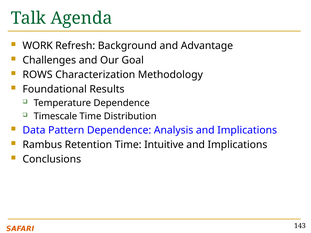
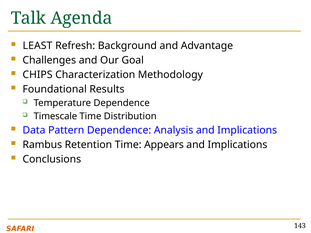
WORK: WORK -> LEAST
ROWS: ROWS -> CHIPS
Intuitive: Intuitive -> Appears
